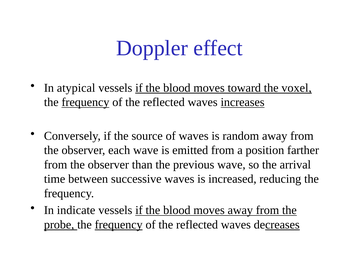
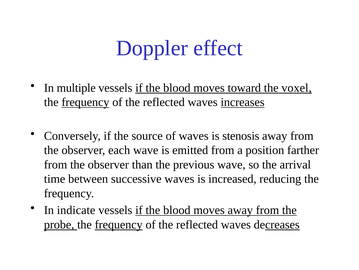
atypical: atypical -> multiple
random: random -> stenosis
